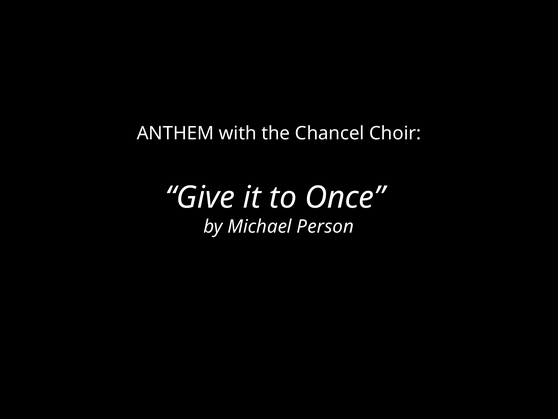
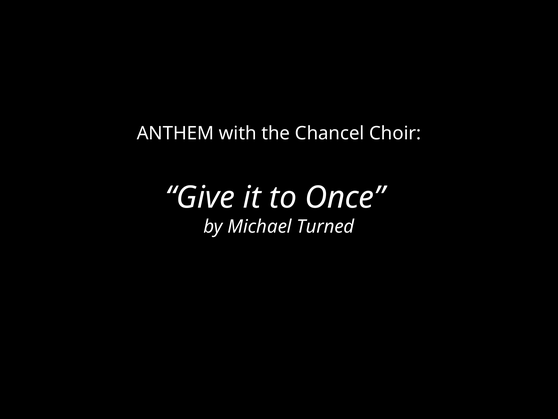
Person: Person -> Turned
